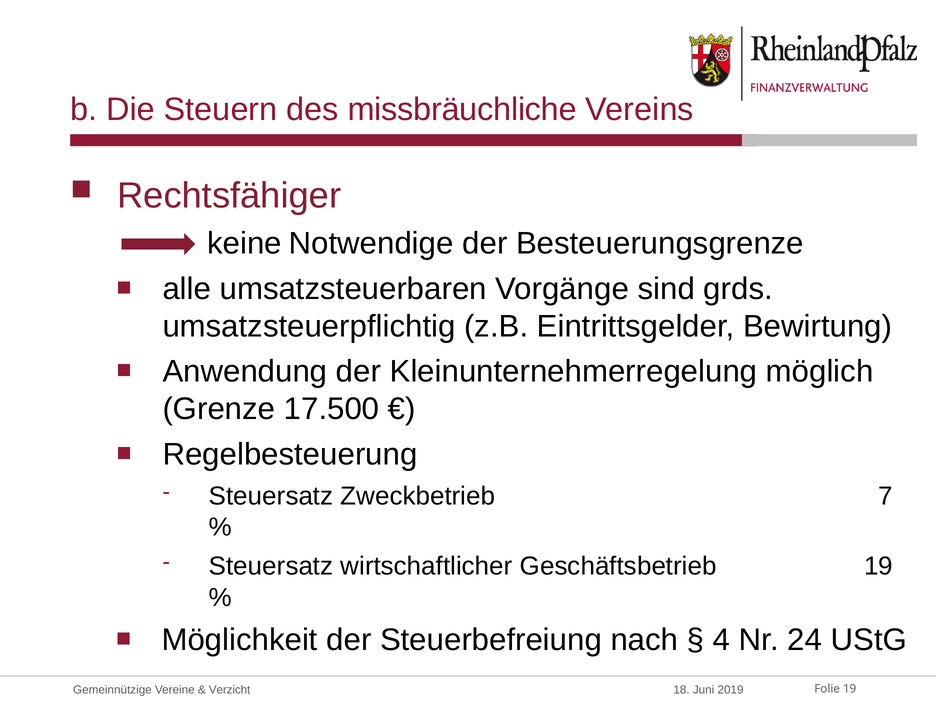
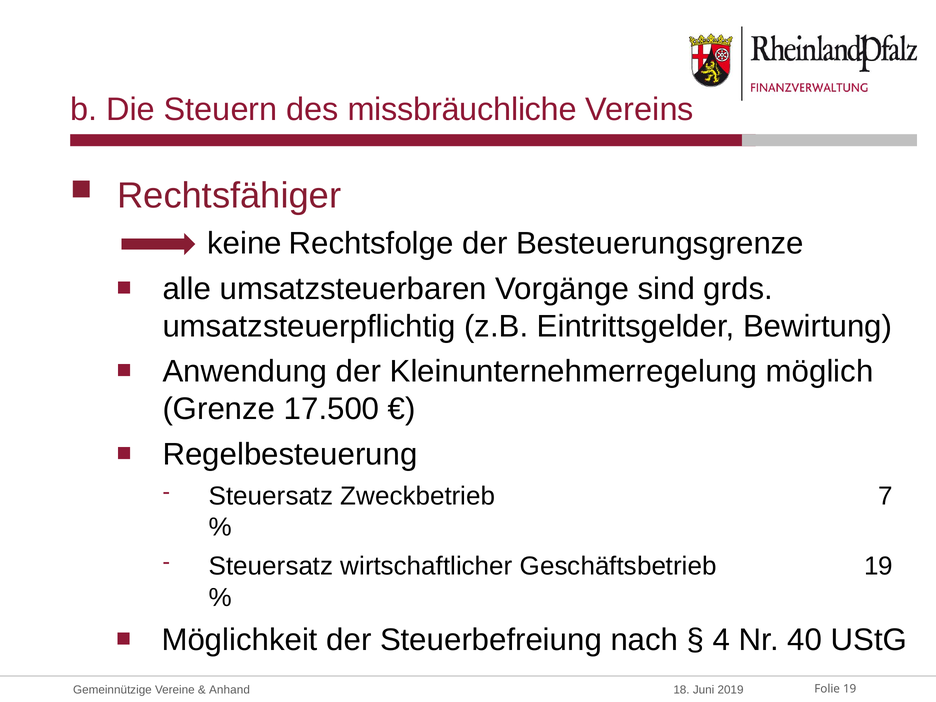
Notwendige: Notwendige -> Rechtsfolge
24: 24 -> 40
Verzicht: Verzicht -> Anhand
